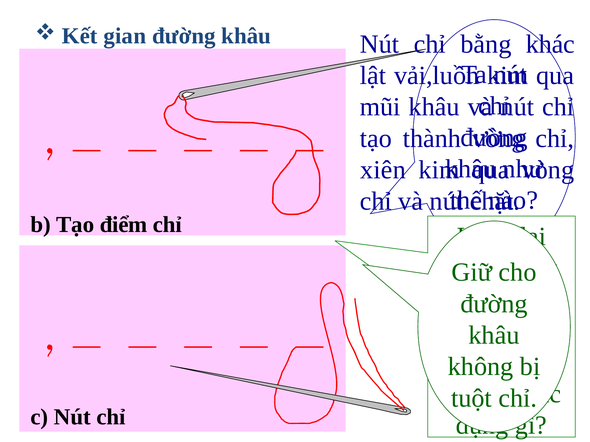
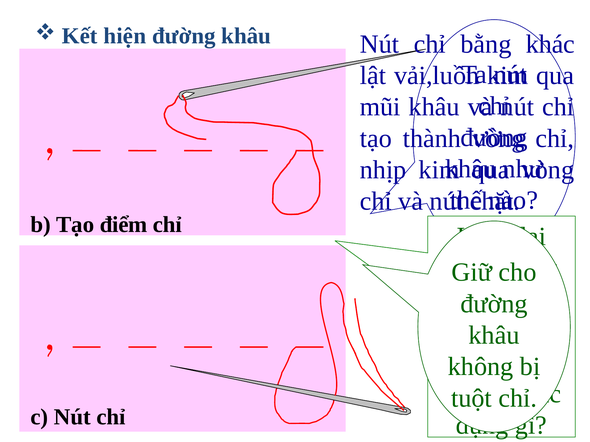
gian: gian -> hiện
xiên: xiên -> nhịp
